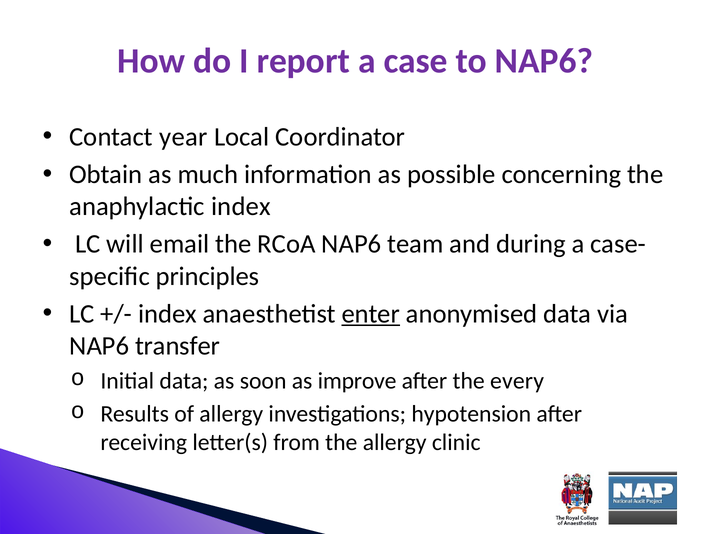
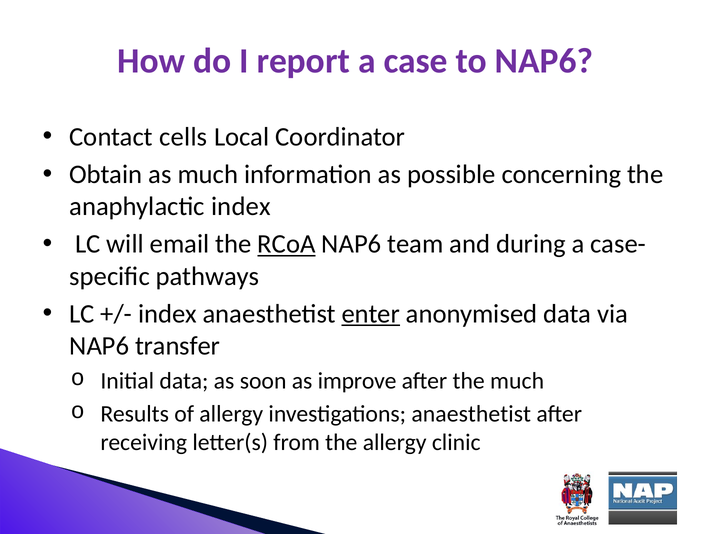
year: year -> cells
RCoA underline: none -> present
principles: principles -> pathways
the every: every -> much
investigations hypotension: hypotension -> anaesthetist
